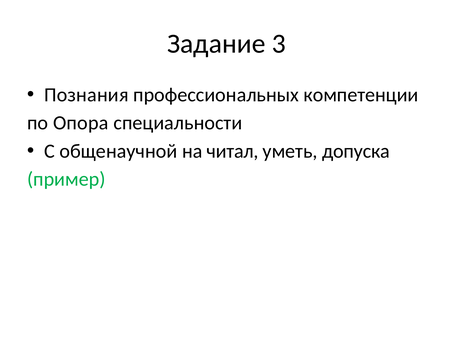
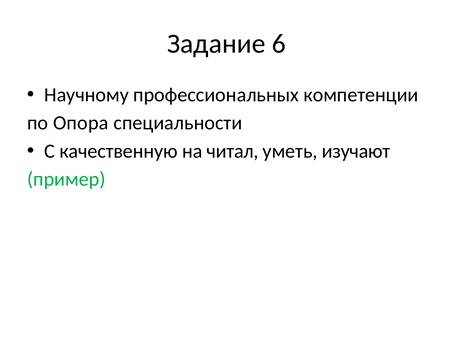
3: 3 -> 6
Познания: Познания -> Научному
общенаучной: общенаучной -> качественную
допуска: допуска -> изучают
